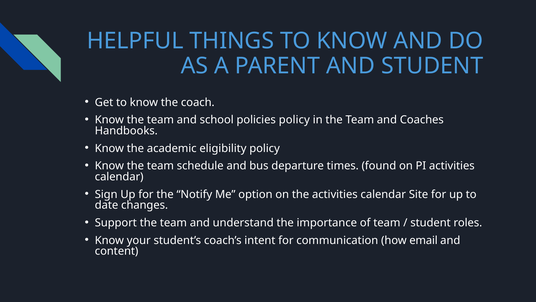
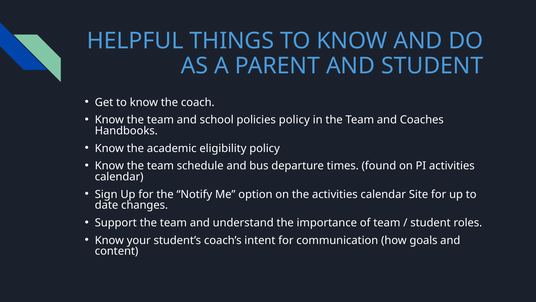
email: email -> goals
